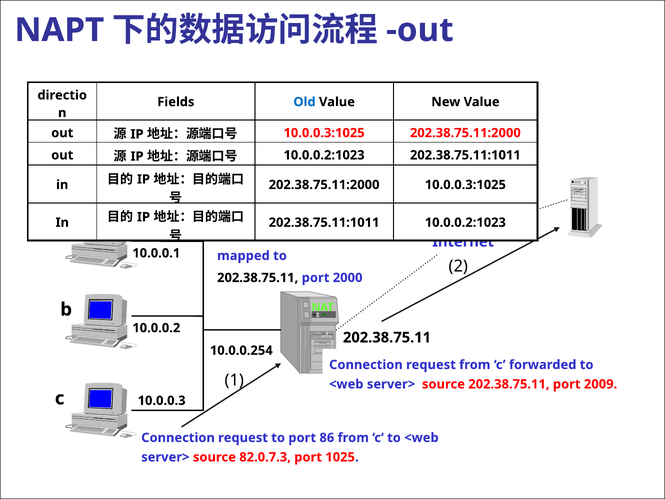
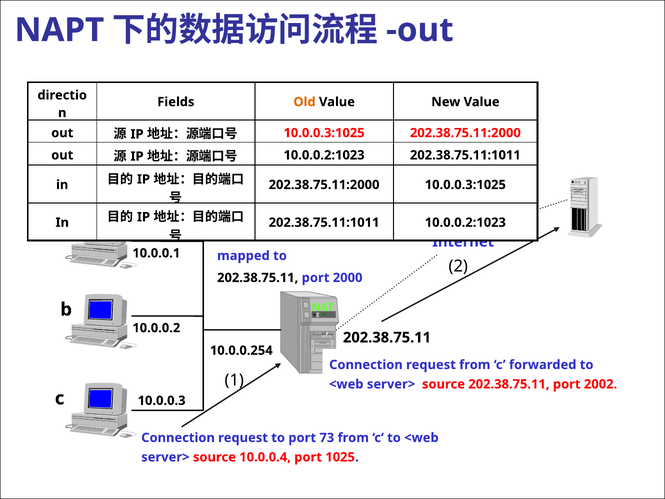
Old colour: blue -> orange
2009: 2009 -> 2002
86: 86 -> 73
82.0.7.3: 82.0.7.3 -> 10.0.0.4
